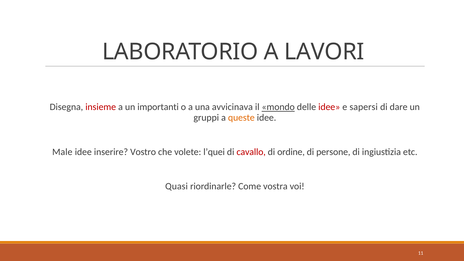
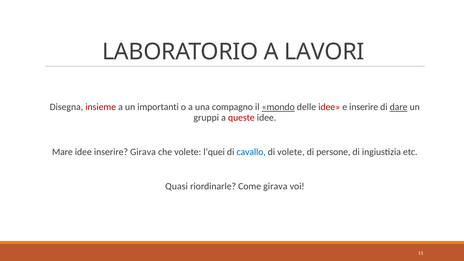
avvicinava: avvicinava -> compagno
e sapersi: sapersi -> inserire
dare underline: none -> present
queste colour: orange -> red
Male: Male -> Mare
inserire Vostro: Vostro -> Girava
cavallo colour: red -> blue
di ordine: ordine -> volete
Come vostra: vostra -> girava
